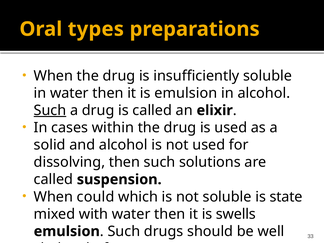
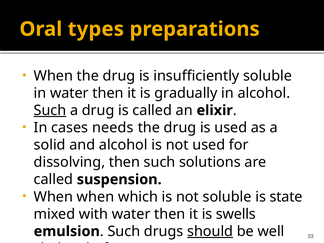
is emulsion: emulsion -> gradually
within: within -> needs
When could: could -> when
should underline: none -> present
